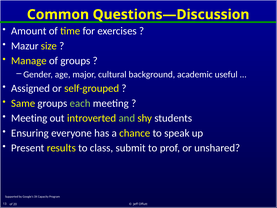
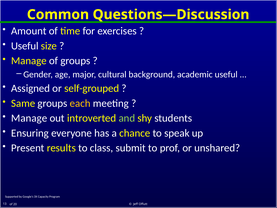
Mazur at (25, 46): Mazur -> Useful
each colour: light green -> yellow
Meeting at (29, 118): Meeting -> Manage
